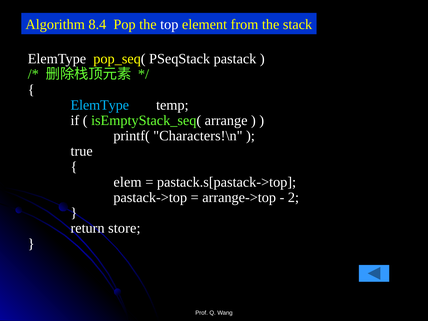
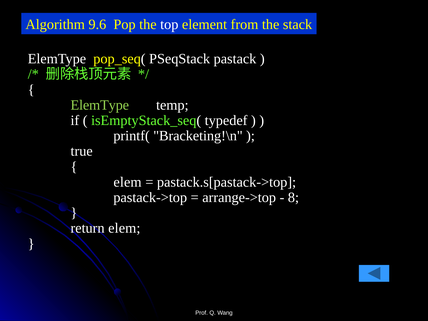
8.4: 8.4 -> 9.6
ElemType at (100, 105) colour: light blue -> light green
arrange: arrange -> typedef
Characters!\n: Characters!\n -> Bracketing!\n
2: 2 -> 8
return store: store -> elem
